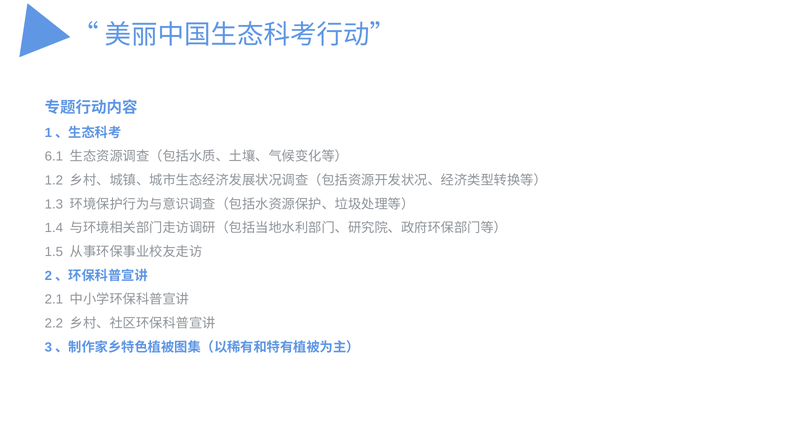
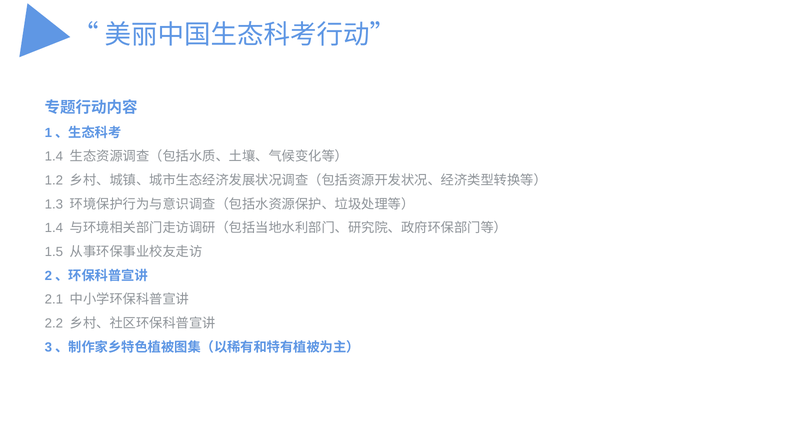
6.1 at (54, 157): 6.1 -> 1.4
